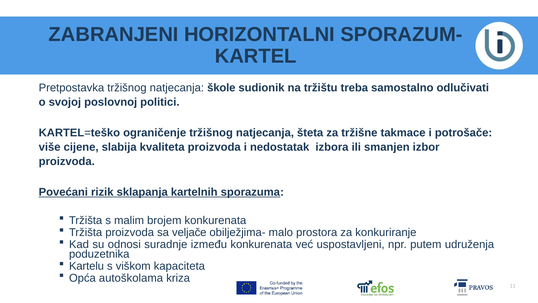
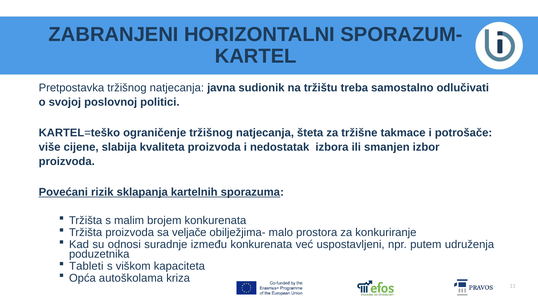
škole: škole -> javna
Kartelu: Kartelu -> Tableti
